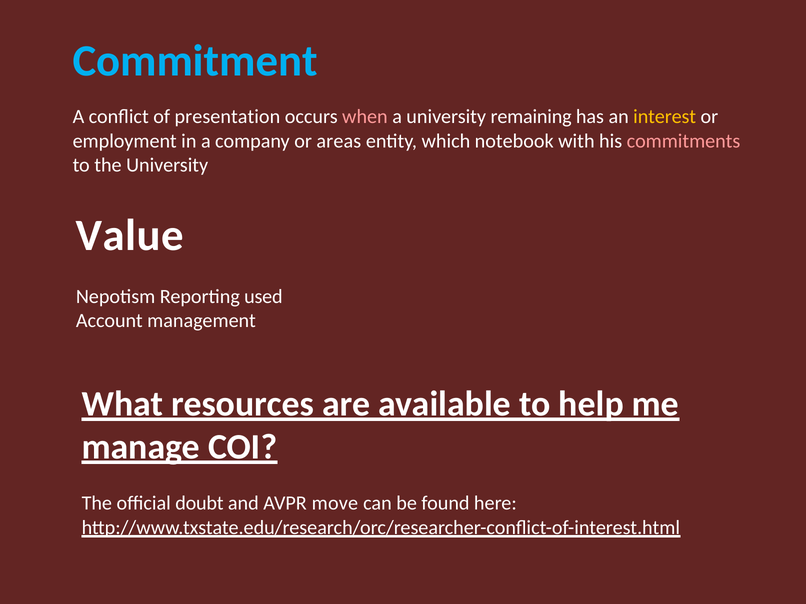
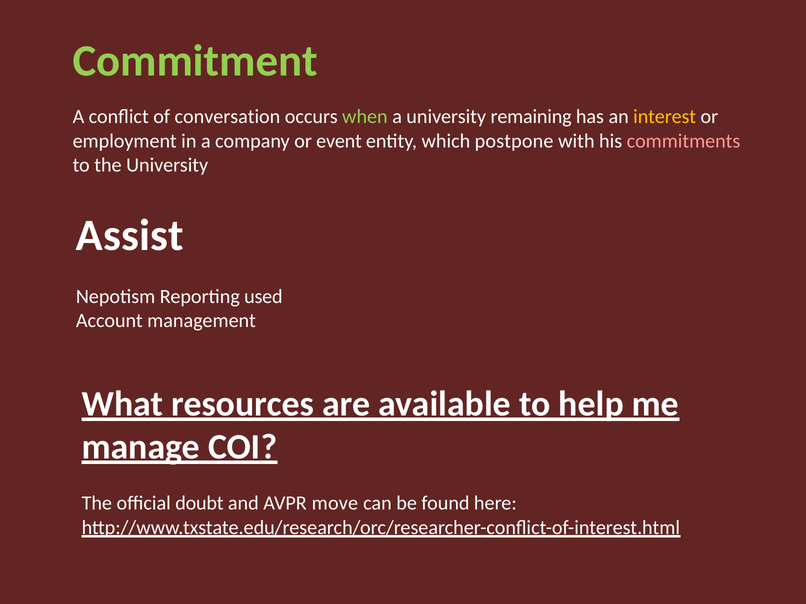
Commitment colour: light blue -> light green
presentation: presentation -> conversation
when colour: pink -> light green
areas: areas -> event
notebook: notebook -> postpone
Value: Value -> Assist
